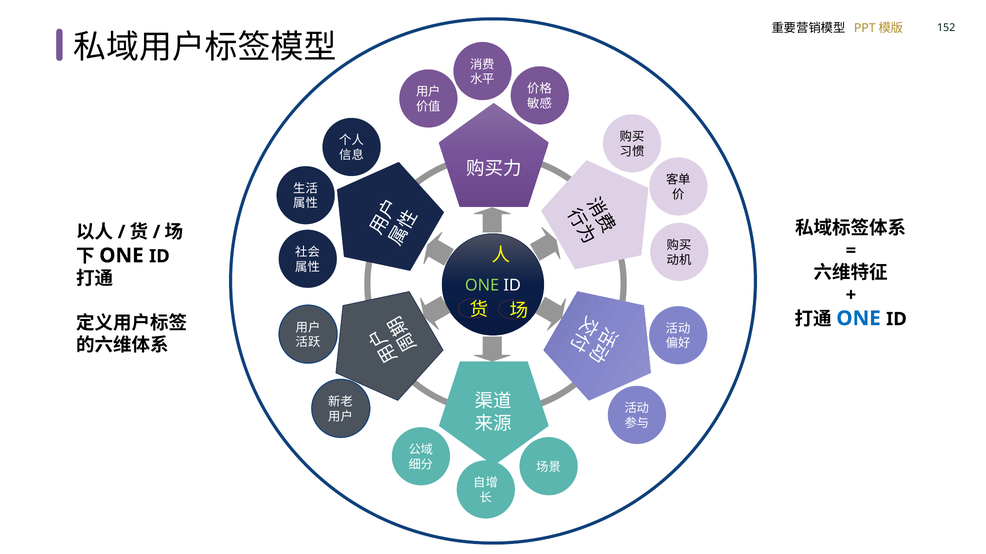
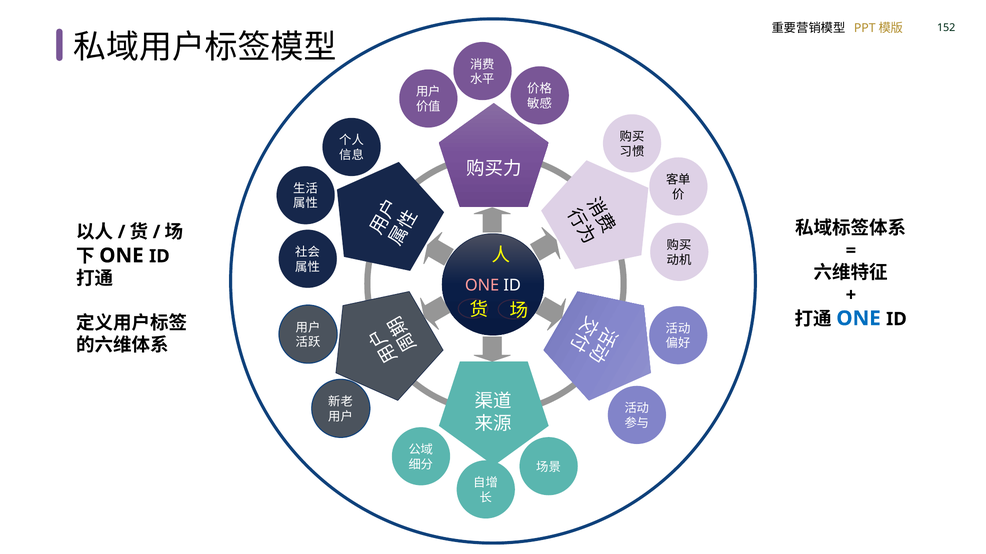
ONE at (482, 286) colour: light green -> pink
